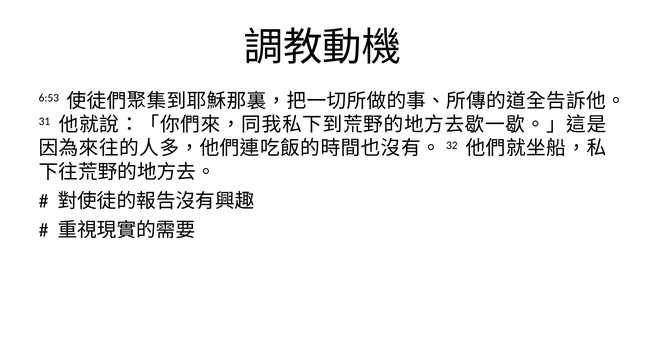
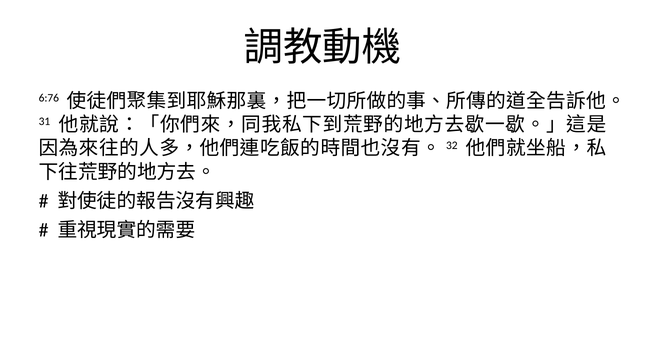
6:53: 6:53 -> 6:76
